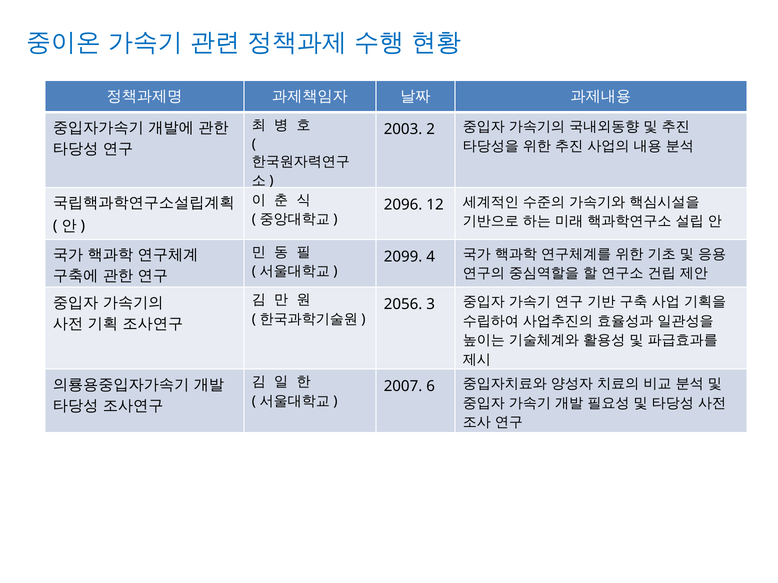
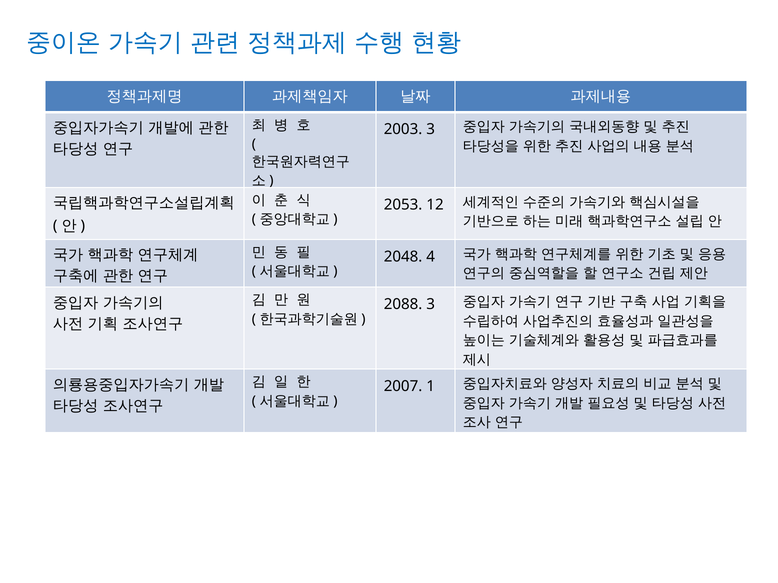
2003 2: 2 -> 3
2096: 2096 -> 2053
2099: 2099 -> 2048
2056: 2056 -> 2088
6: 6 -> 1
